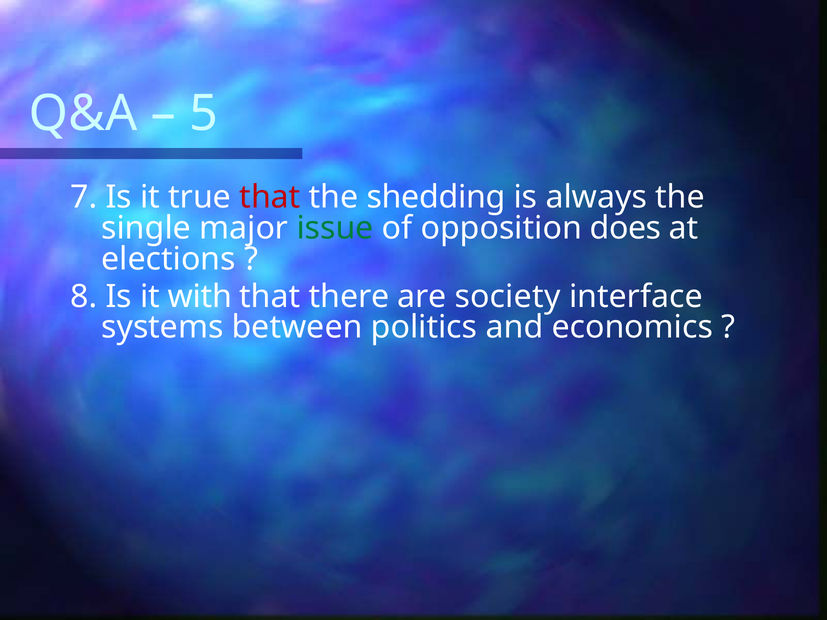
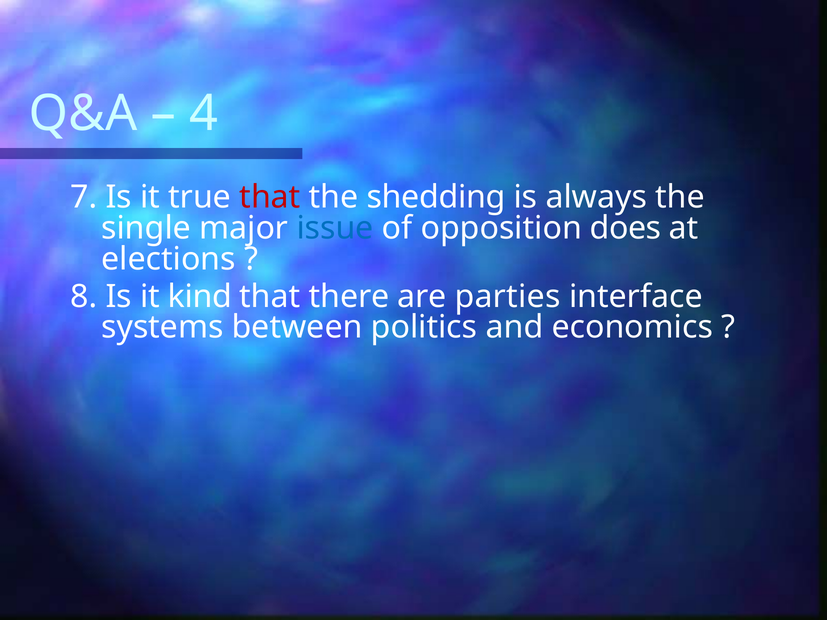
5: 5 -> 4
issue colour: green -> blue
with: with -> kind
society: society -> parties
